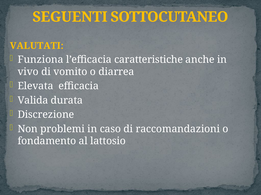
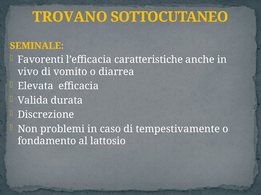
SEGUENTI: SEGUENTI -> TROVANO
VALUTATI: VALUTATI -> SEMINALE
Funziona: Funziona -> Favorenti
raccomandazioni: raccomandazioni -> tempestivamente
